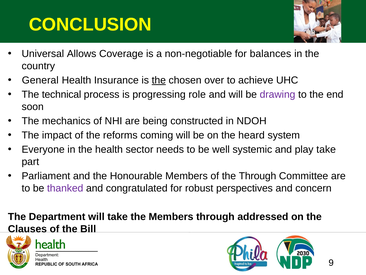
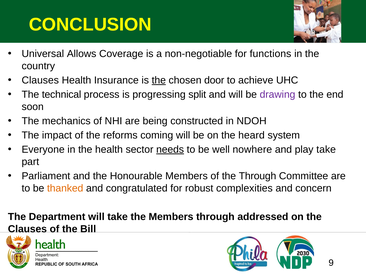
balances: balances -> functions
General at (40, 80): General -> Clauses
over: over -> door
role: role -> split
needs underline: none -> present
systemic: systemic -> nowhere
thanked colour: purple -> orange
perspectives: perspectives -> complexities
